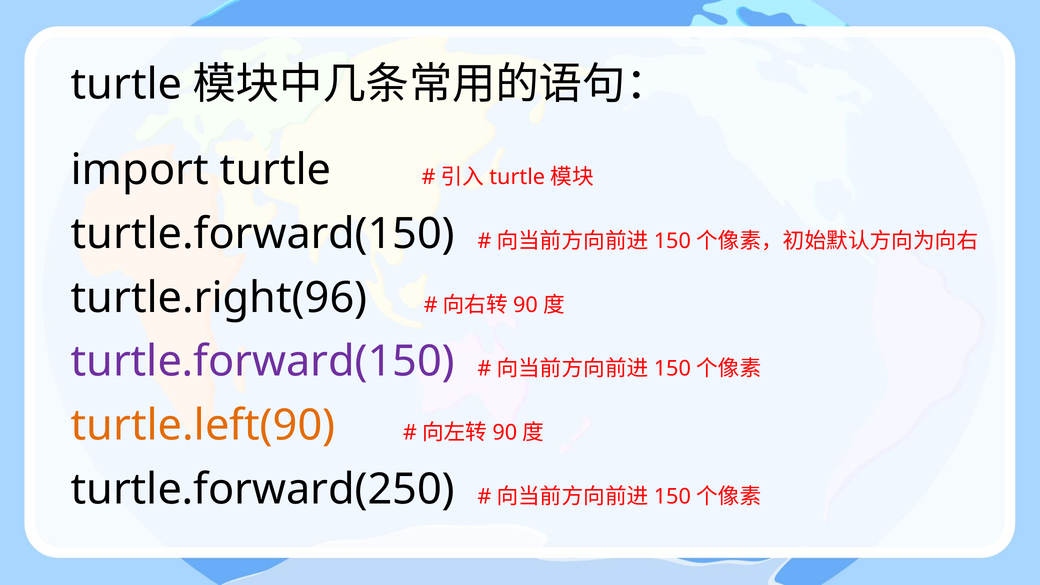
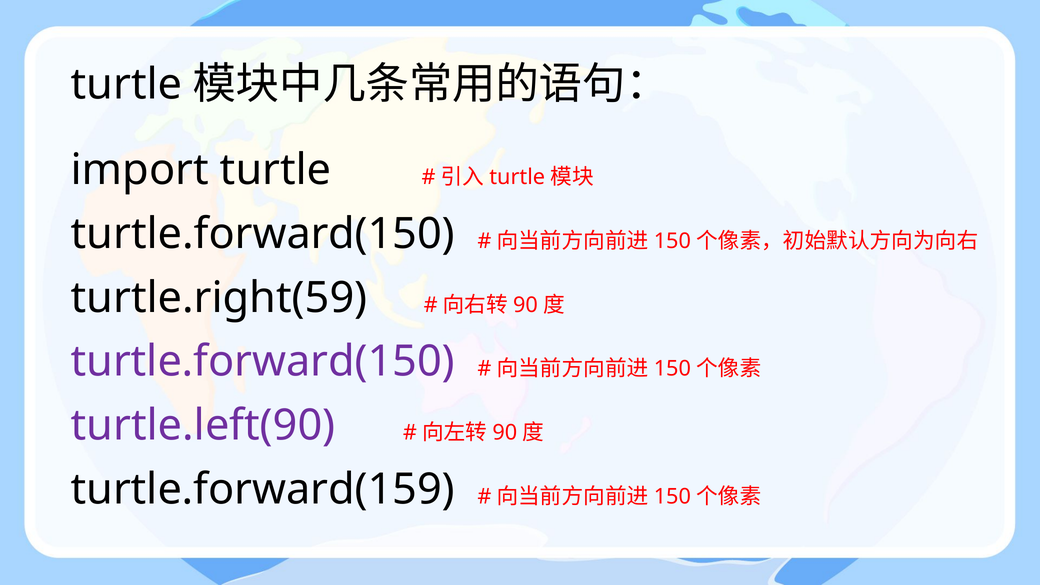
turtle.right(96: turtle.right(96 -> turtle.right(59
turtle.left(90 colour: orange -> purple
turtle.forward(250: turtle.forward(250 -> turtle.forward(159
